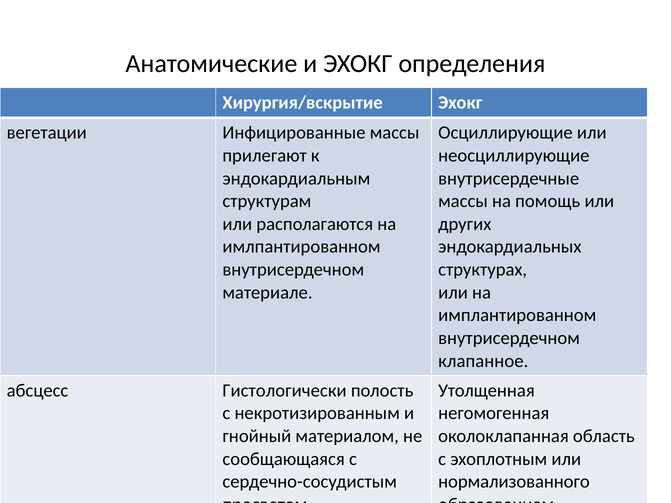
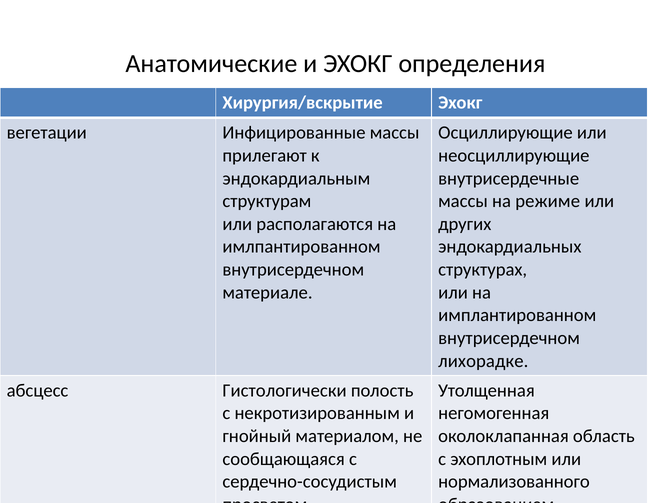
помощь: помощь -> режиме
клапанное: клапанное -> лихорадке
